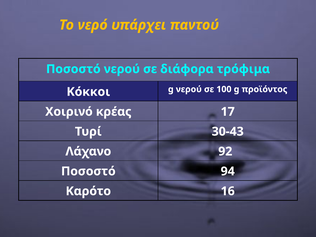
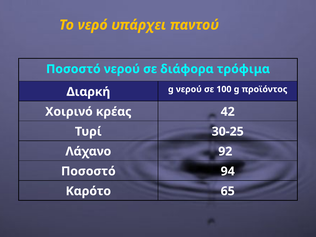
Κόκκοι: Κόκκοι -> Διαρκή
17: 17 -> 42
30-43: 30-43 -> 30-25
16: 16 -> 65
